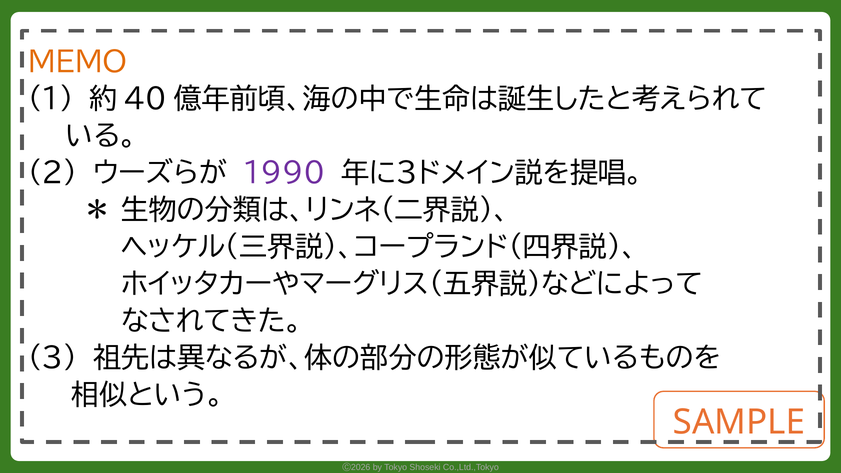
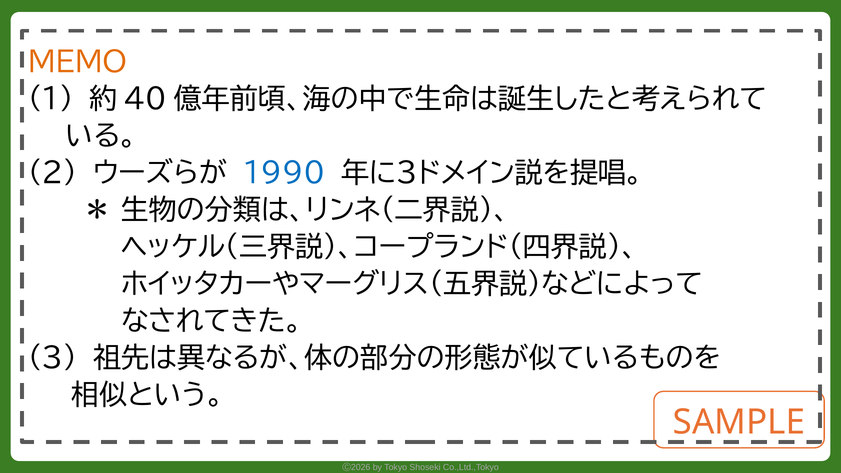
1990 colour: purple -> blue
